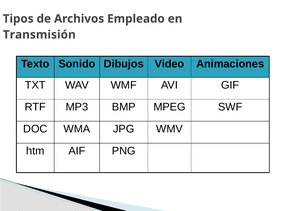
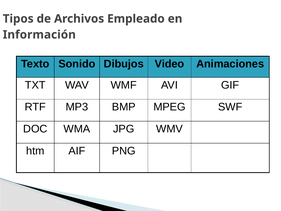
Transmisión: Transmisión -> Información
